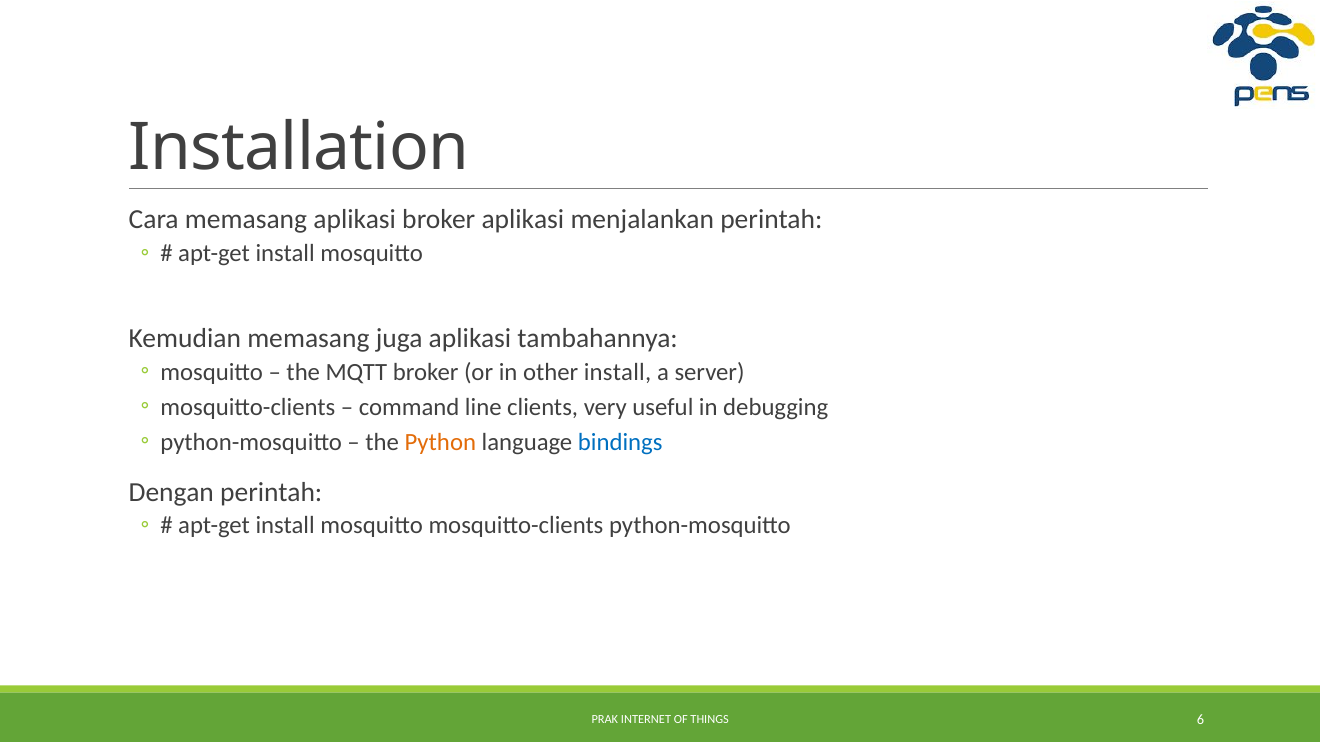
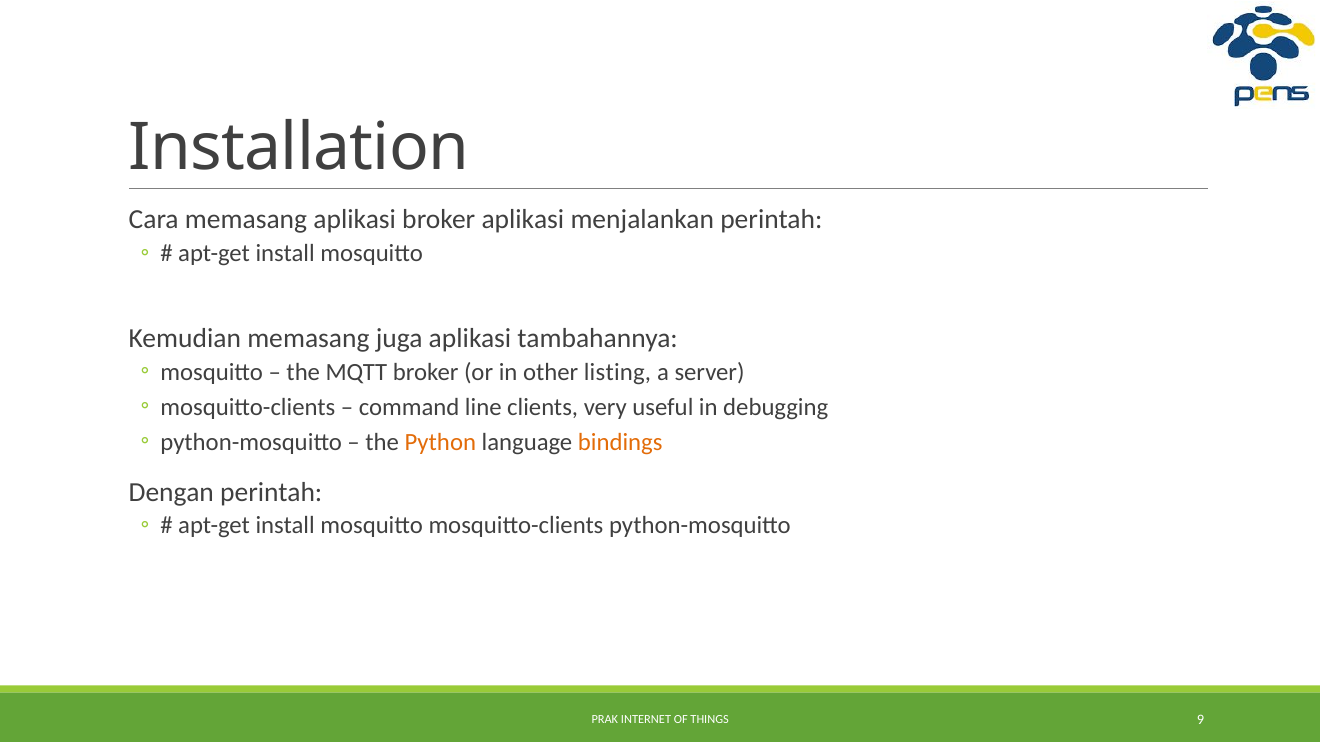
other install: install -> listing
bindings colour: blue -> orange
6: 6 -> 9
